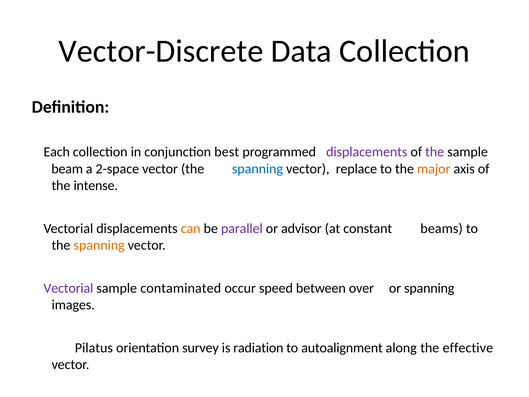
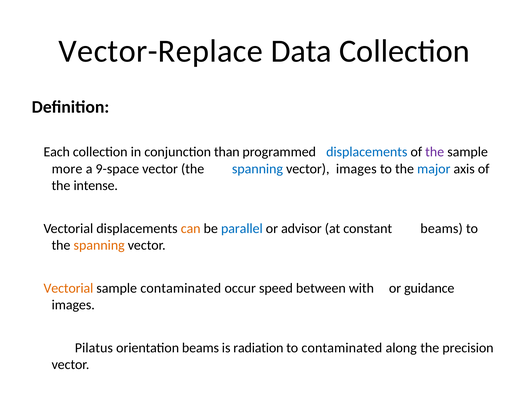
Vector-Discrete: Vector-Discrete -> Vector-Replace
best: best -> than
displacements at (367, 152) colour: purple -> blue
beam: beam -> more
2-space: 2-space -> 9-space
vector replace: replace -> images
major colour: orange -> blue
parallel colour: purple -> blue
Vectorial at (68, 288) colour: purple -> orange
over: over -> with
or spanning: spanning -> guidance
orientation survey: survey -> beams
to autoalignment: autoalignment -> contaminated
effective: effective -> precision
